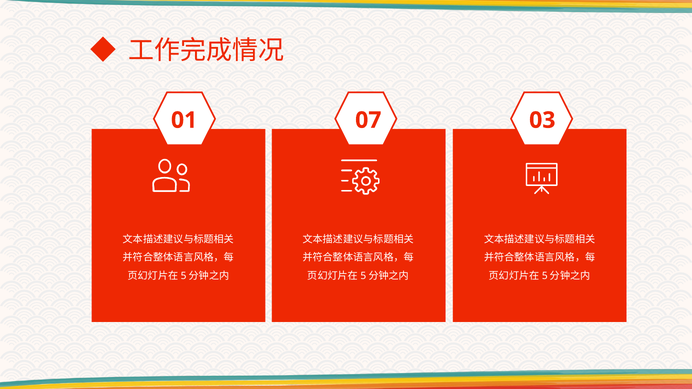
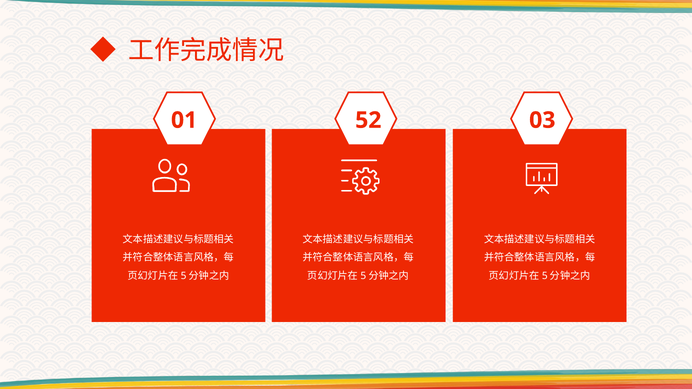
07: 07 -> 52
